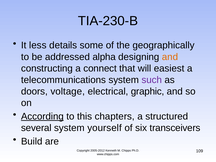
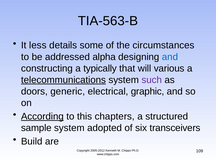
TIA-230-B: TIA-230-B -> TIA-563-B
geographically: geographically -> circumstances
and at (170, 57) colour: orange -> blue
connect: connect -> typically
easiest: easiest -> various
telecommunications underline: none -> present
voltage: voltage -> generic
several: several -> sample
yourself: yourself -> adopted
